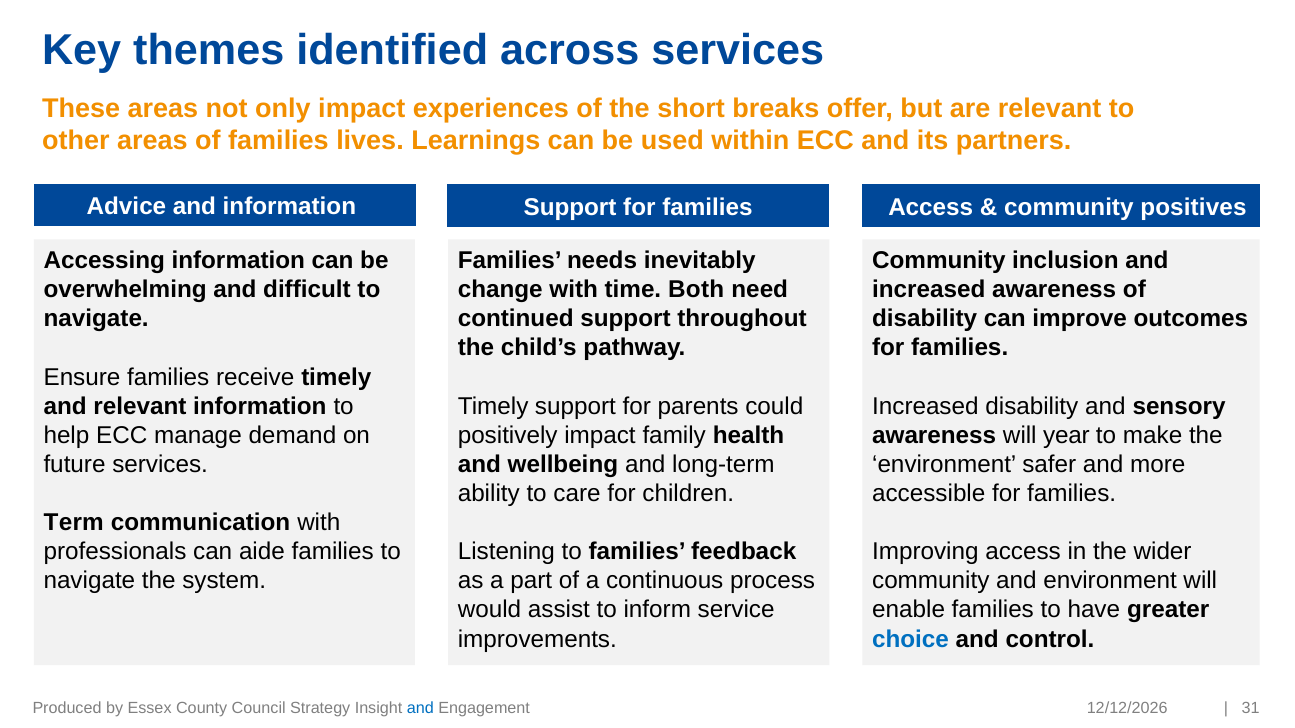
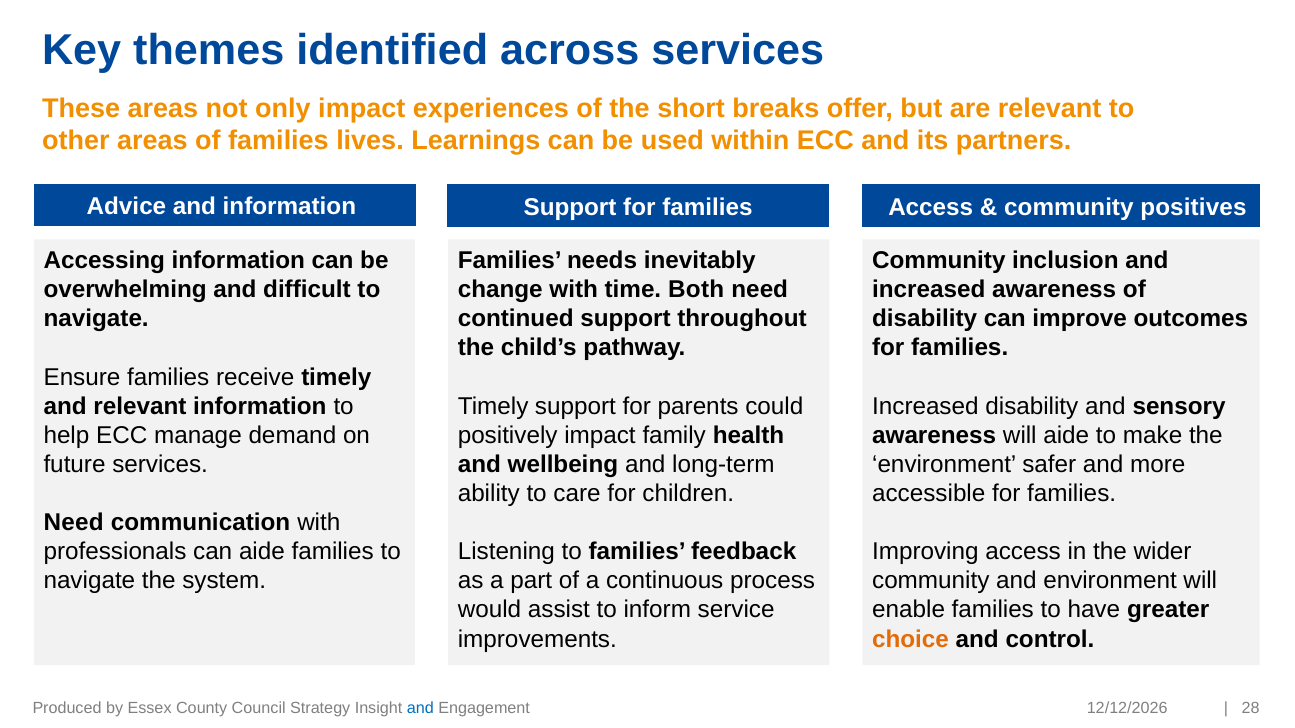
will year: year -> aide
Term at (74, 523): Term -> Need
choice colour: blue -> orange
31: 31 -> 28
